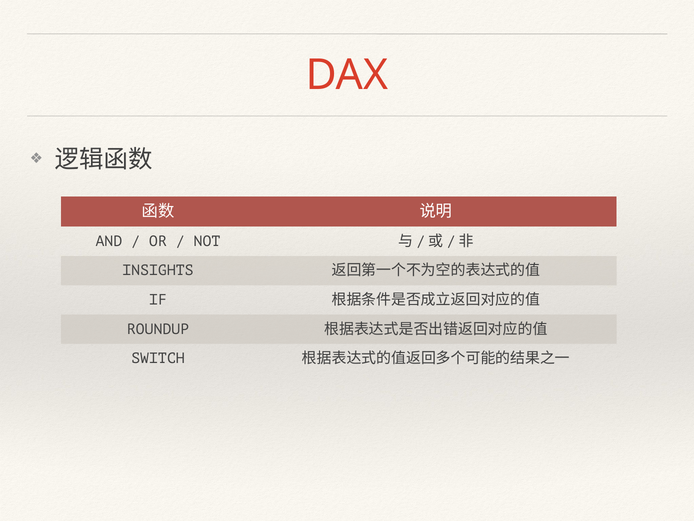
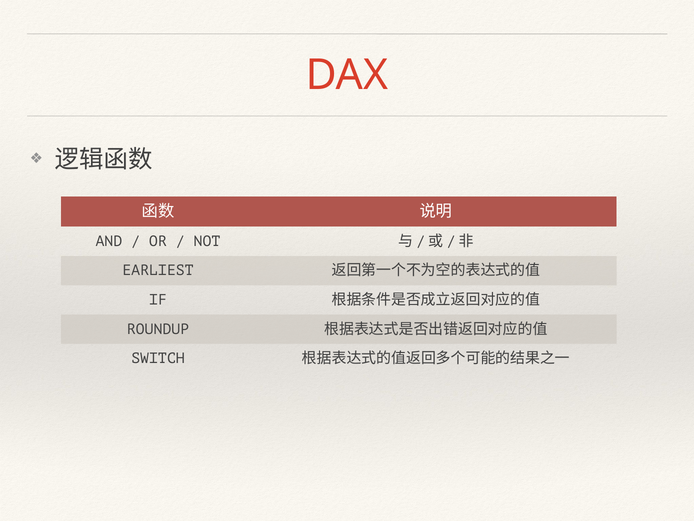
INSIGHTS: INSIGHTS -> EARLIEST
